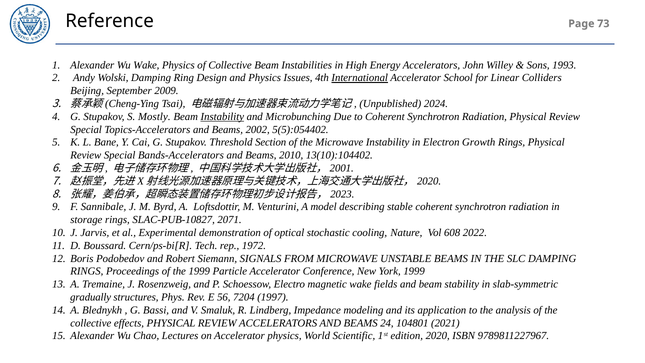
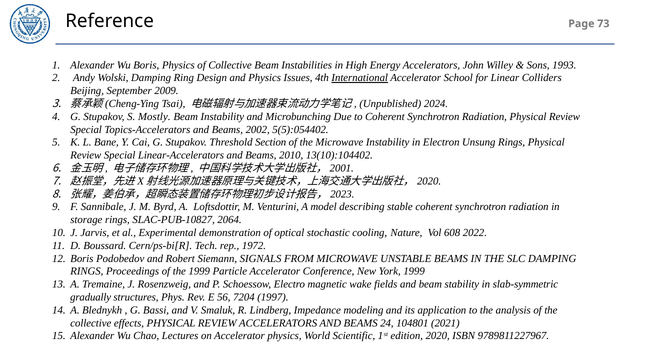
Wu Wake: Wake -> Boris
Instability at (222, 117) underline: present -> none
Growth: Growth -> Unsung
Bands-Accelerators: Bands-Accelerators -> Linear-Accelerators
2071: 2071 -> 2064
